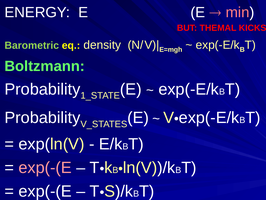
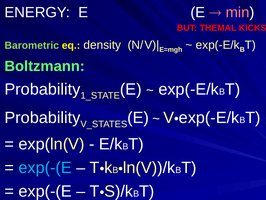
exp(-(E at (45, 167) colour: pink -> light blue
